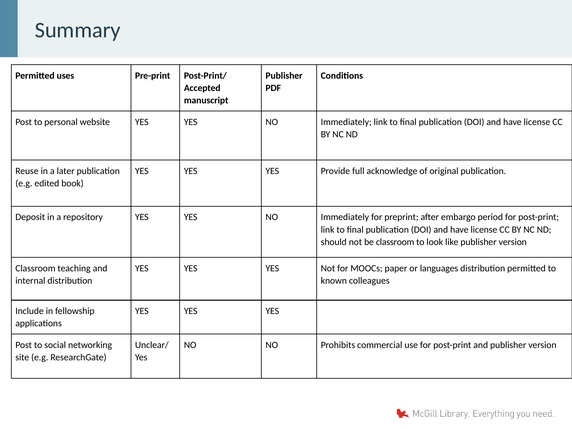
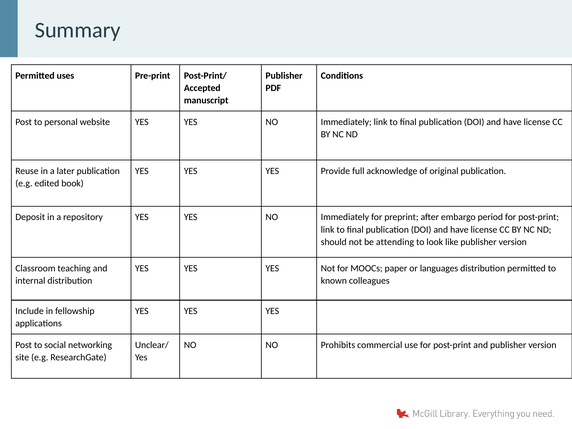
be classroom: classroom -> attending
